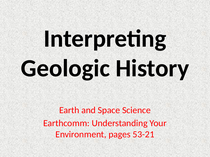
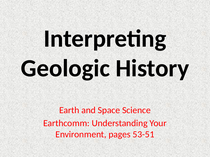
53-21: 53-21 -> 53-51
